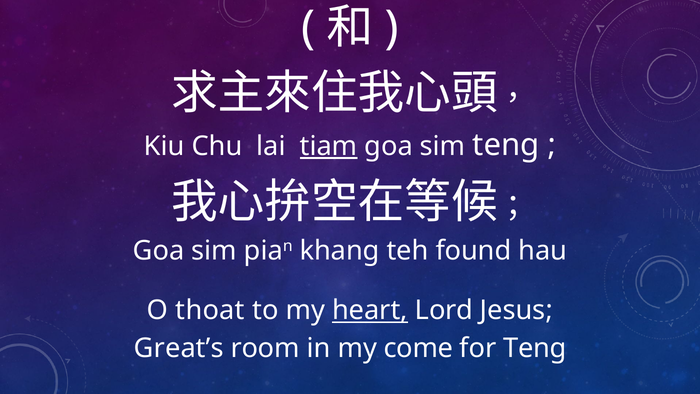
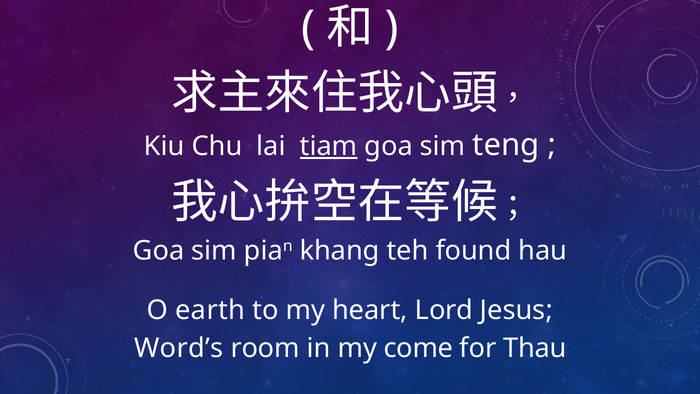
thoat: thoat -> earth
heart underline: present -> none
Great’s: Great’s -> Word’s
for Teng: Teng -> Thau
